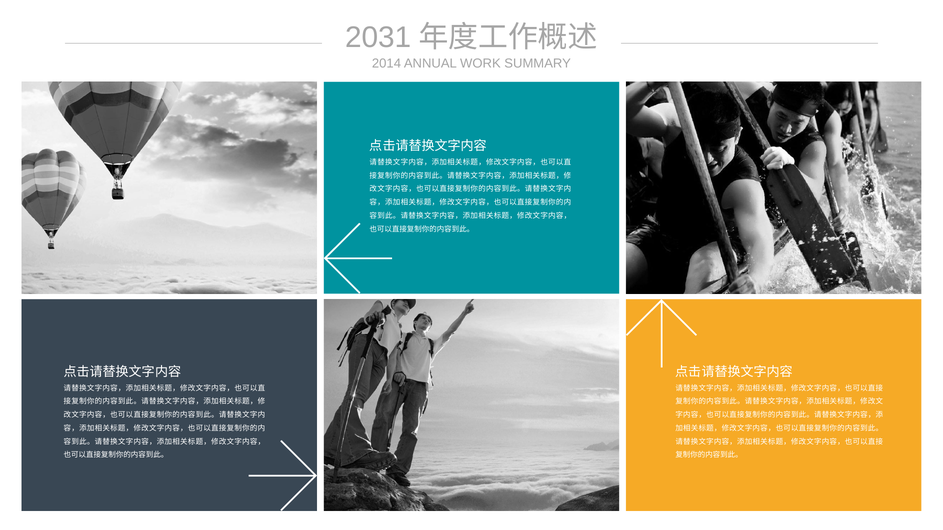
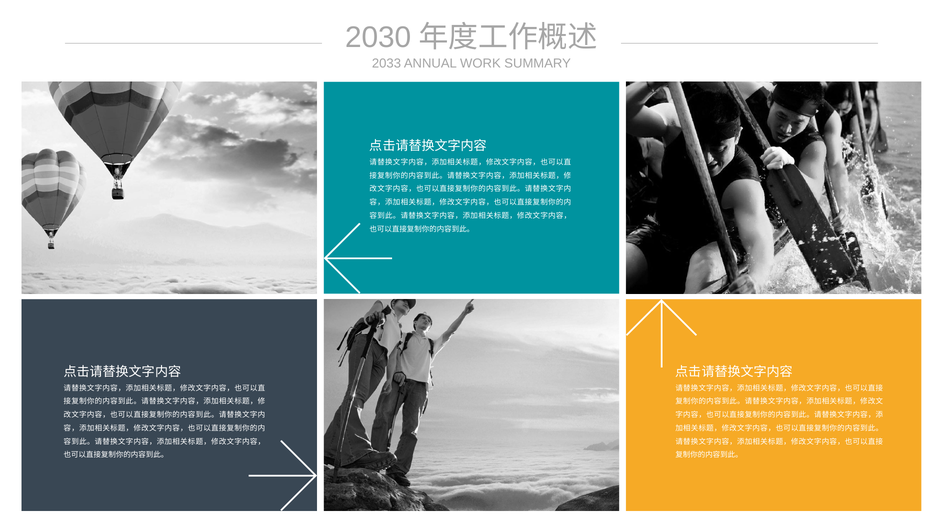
2031: 2031 -> 2030
2014: 2014 -> 2033
